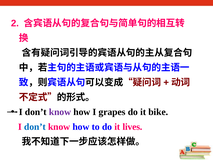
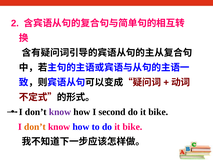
grapes: grapes -> second
don’t at (35, 127) colour: blue -> orange
to do it lives: lives -> bike
